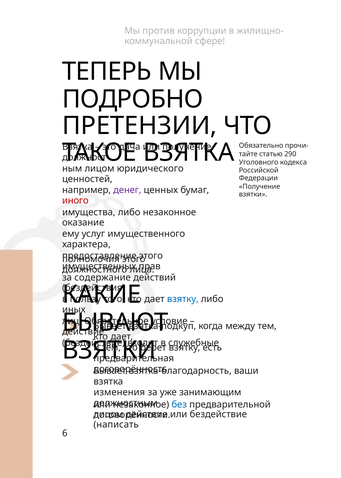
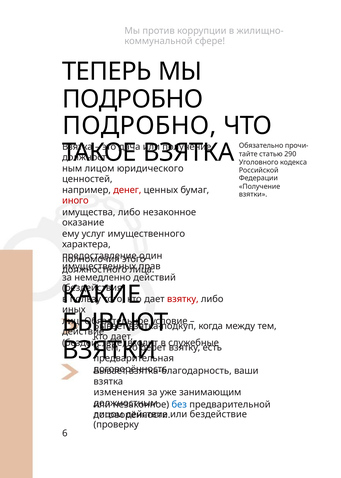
ПРЕТЕНЗИИ at (140, 126): ПРЕТЕНЗИИ -> ПОДРОБНО
денег colour: purple -> red
этого at (151, 256): этого -> один
содержание: содержание -> немедленно
взятку at (183, 300) colour: blue -> red
написать: написать -> проверку
